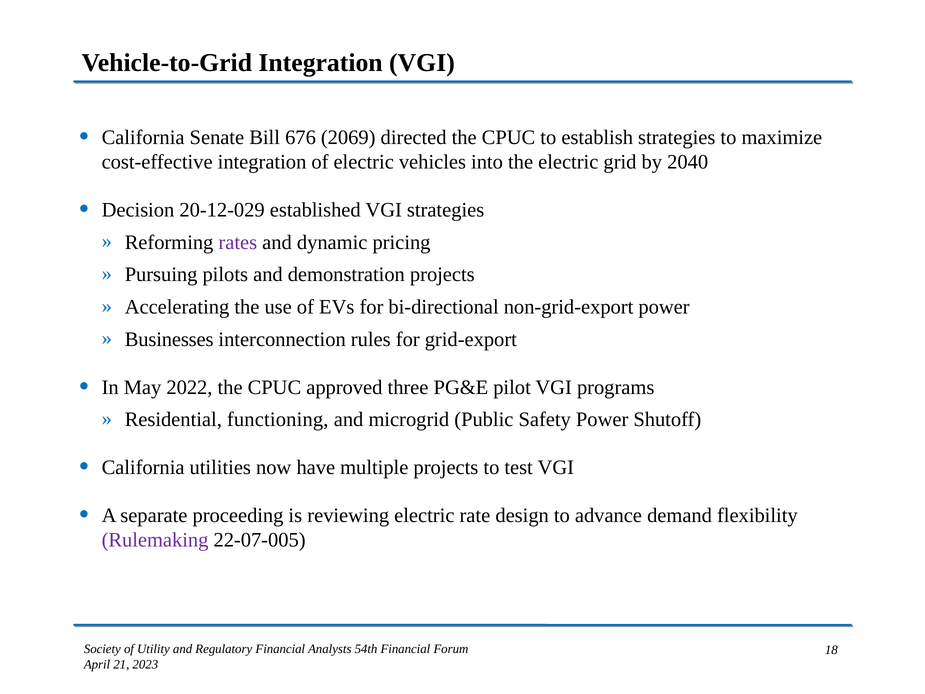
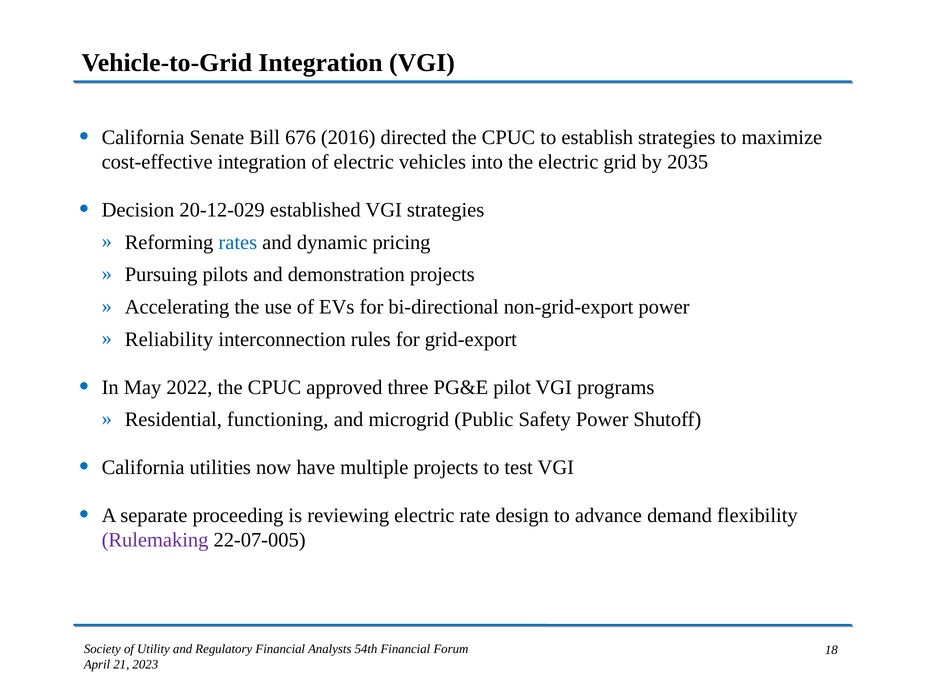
2069: 2069 -> 2016
2040: 2040 -> 2035
rates colour: purple -> blue
Businesses: Businesses -> Reliability
